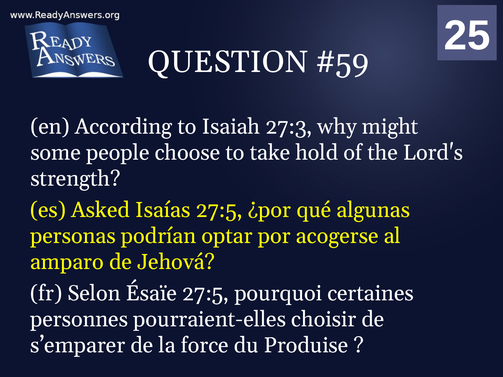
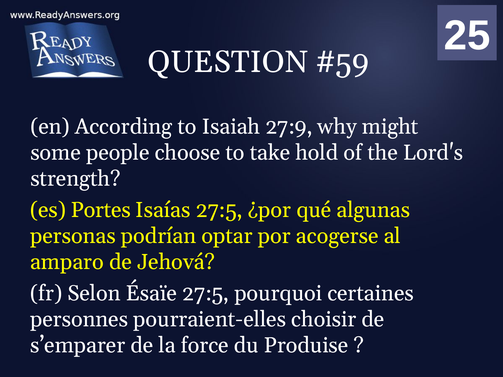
27:3: 27:3 -> 27:9
Asked: Asked -> Portes
